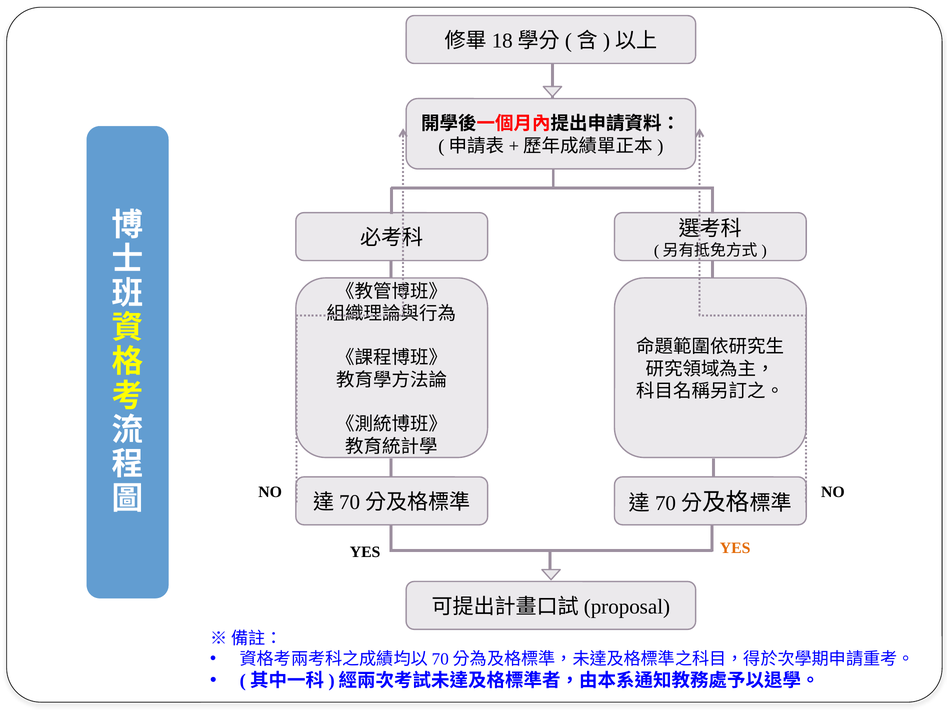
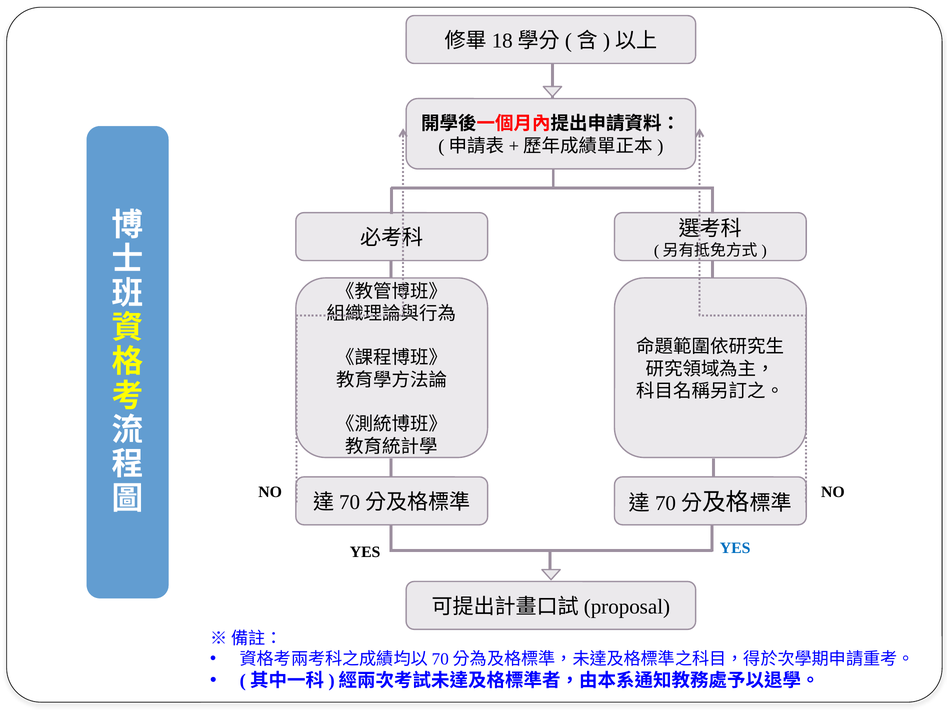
YES at (735, 548) colour: orange -> blue
